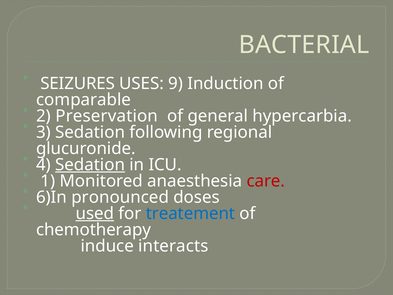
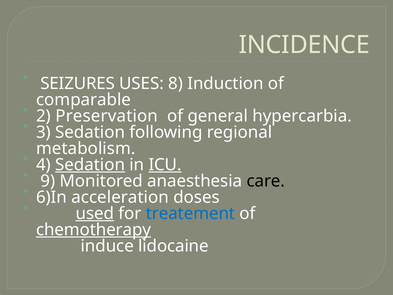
BACTERIAL: BACTERIAL -> INCIDENCE
9: 9 -> 8
glucuronide: glucuronide -> metabolism
ICU underline: none -> present
1: 1 -> 9
care colour: red -> black
pronounced: pronounced -> acceleration
chemotherapy underline: none -> present
interacts: interacts -> lidocaine
